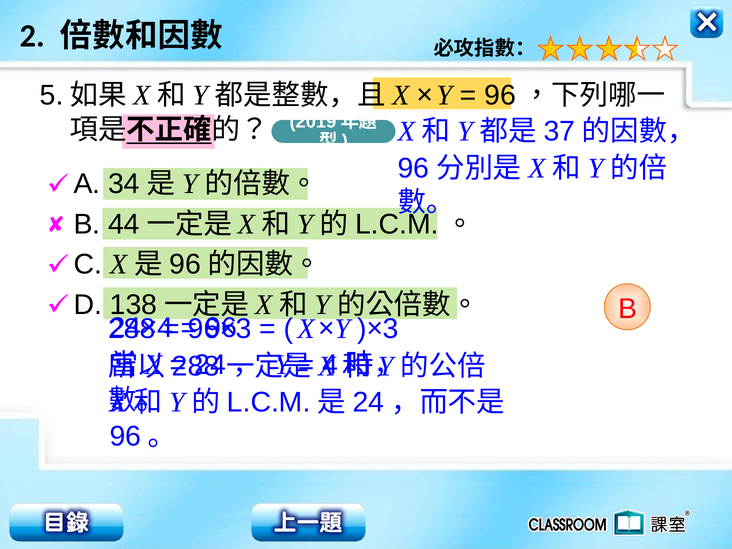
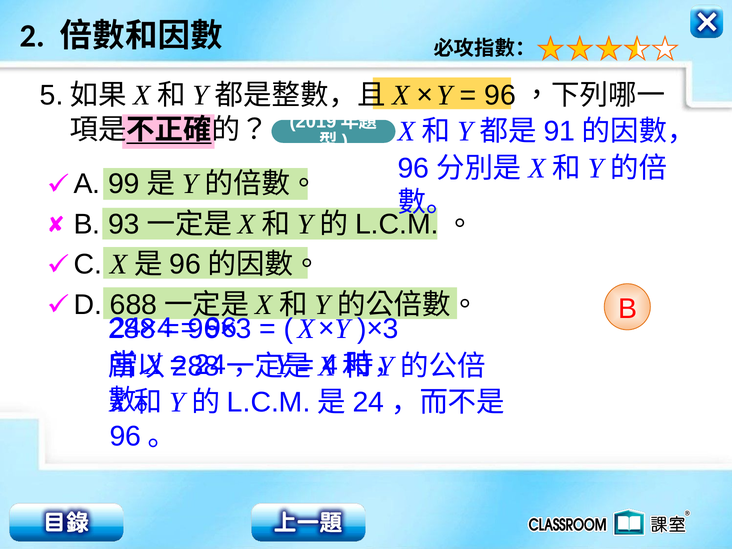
37: 37 -> 91
34: 34 -> 99
44: 44 -> 93
138: 138 -> 688
